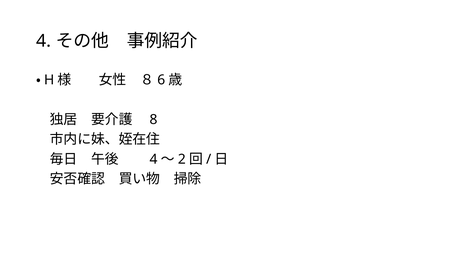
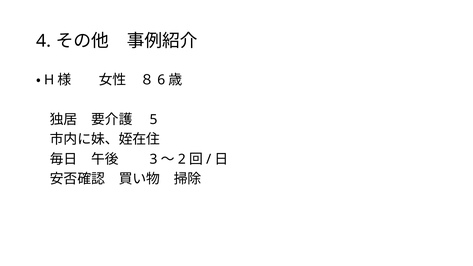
8: 8 -> 5
4 at (154, 159): 4 -> 3
